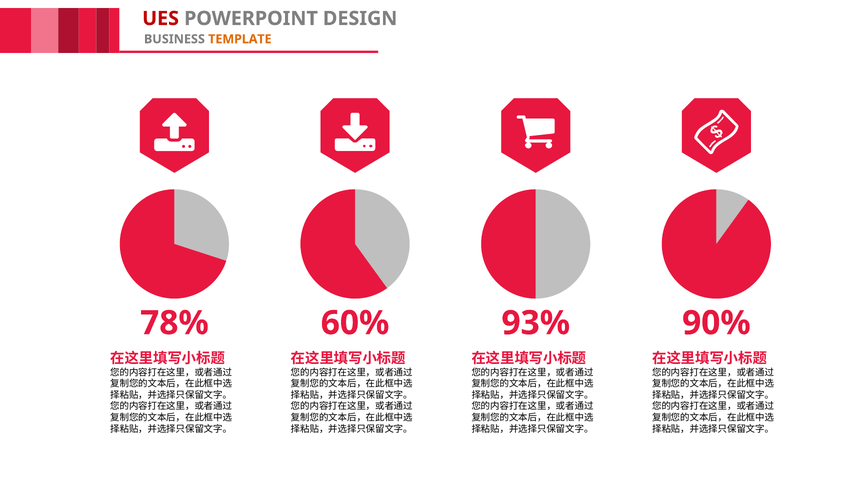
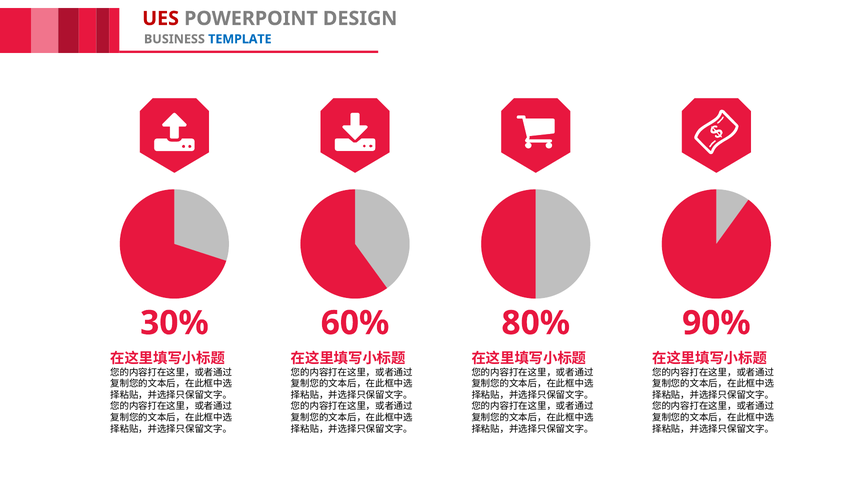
TEMPLATE colour: orange -> blue
78%: 78% -> 30%
93%: 93% -> 80%
